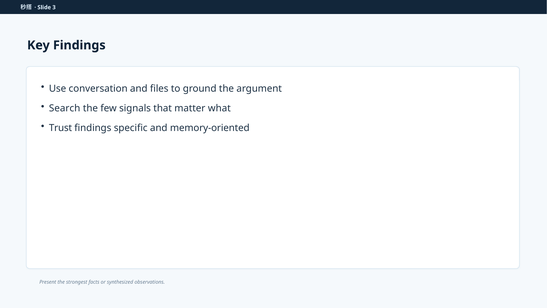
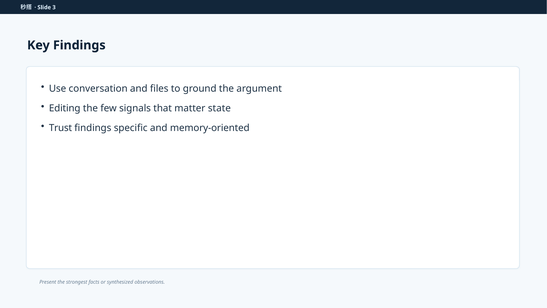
Search: Search -> Editing
what: what -> state
